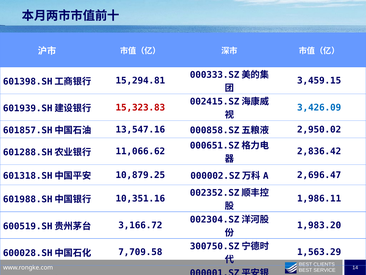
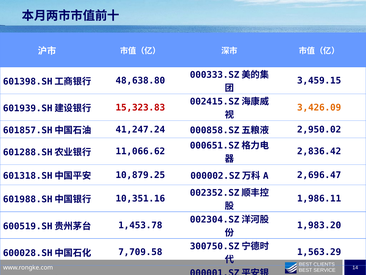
15,294.81: 15,294.81 -> 48,638.80
3,426.09 colour: blue -> orange
13,547.16: 13,547.16 -> 41,247.24
3,166.72: 3,166.72 -> 1,453.78
